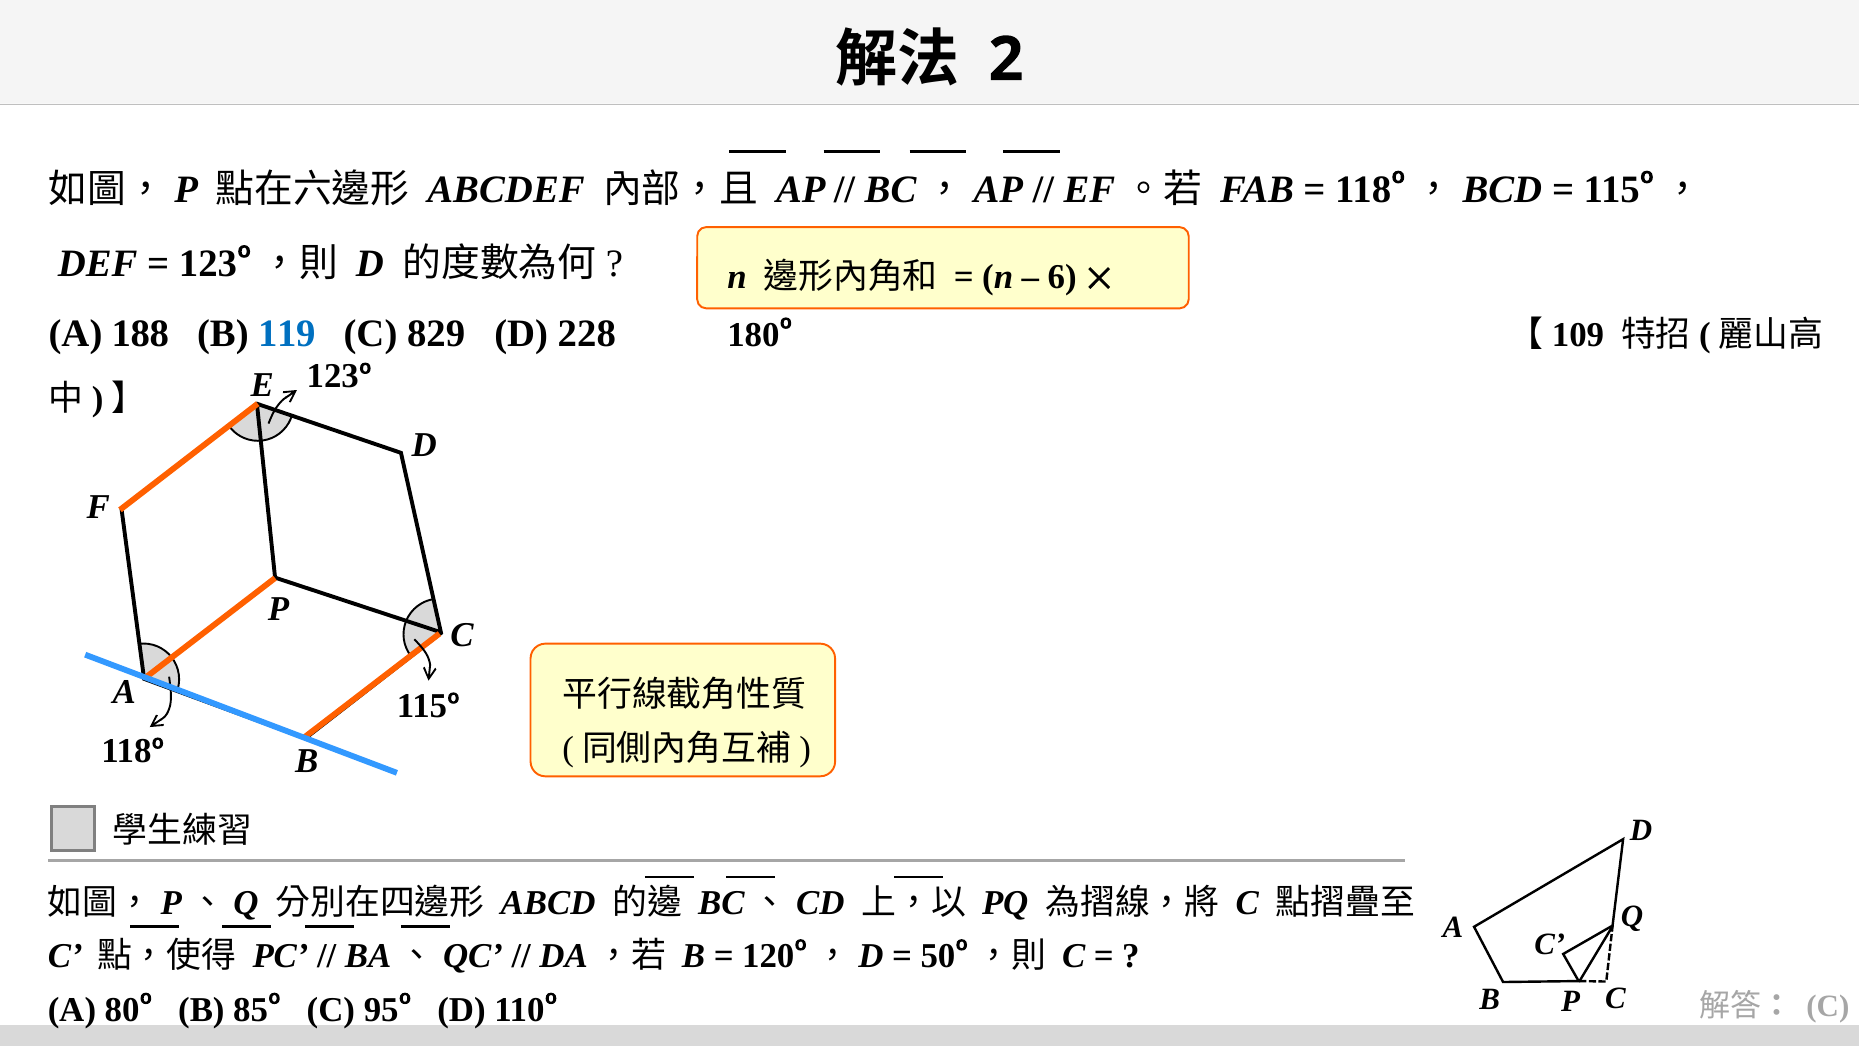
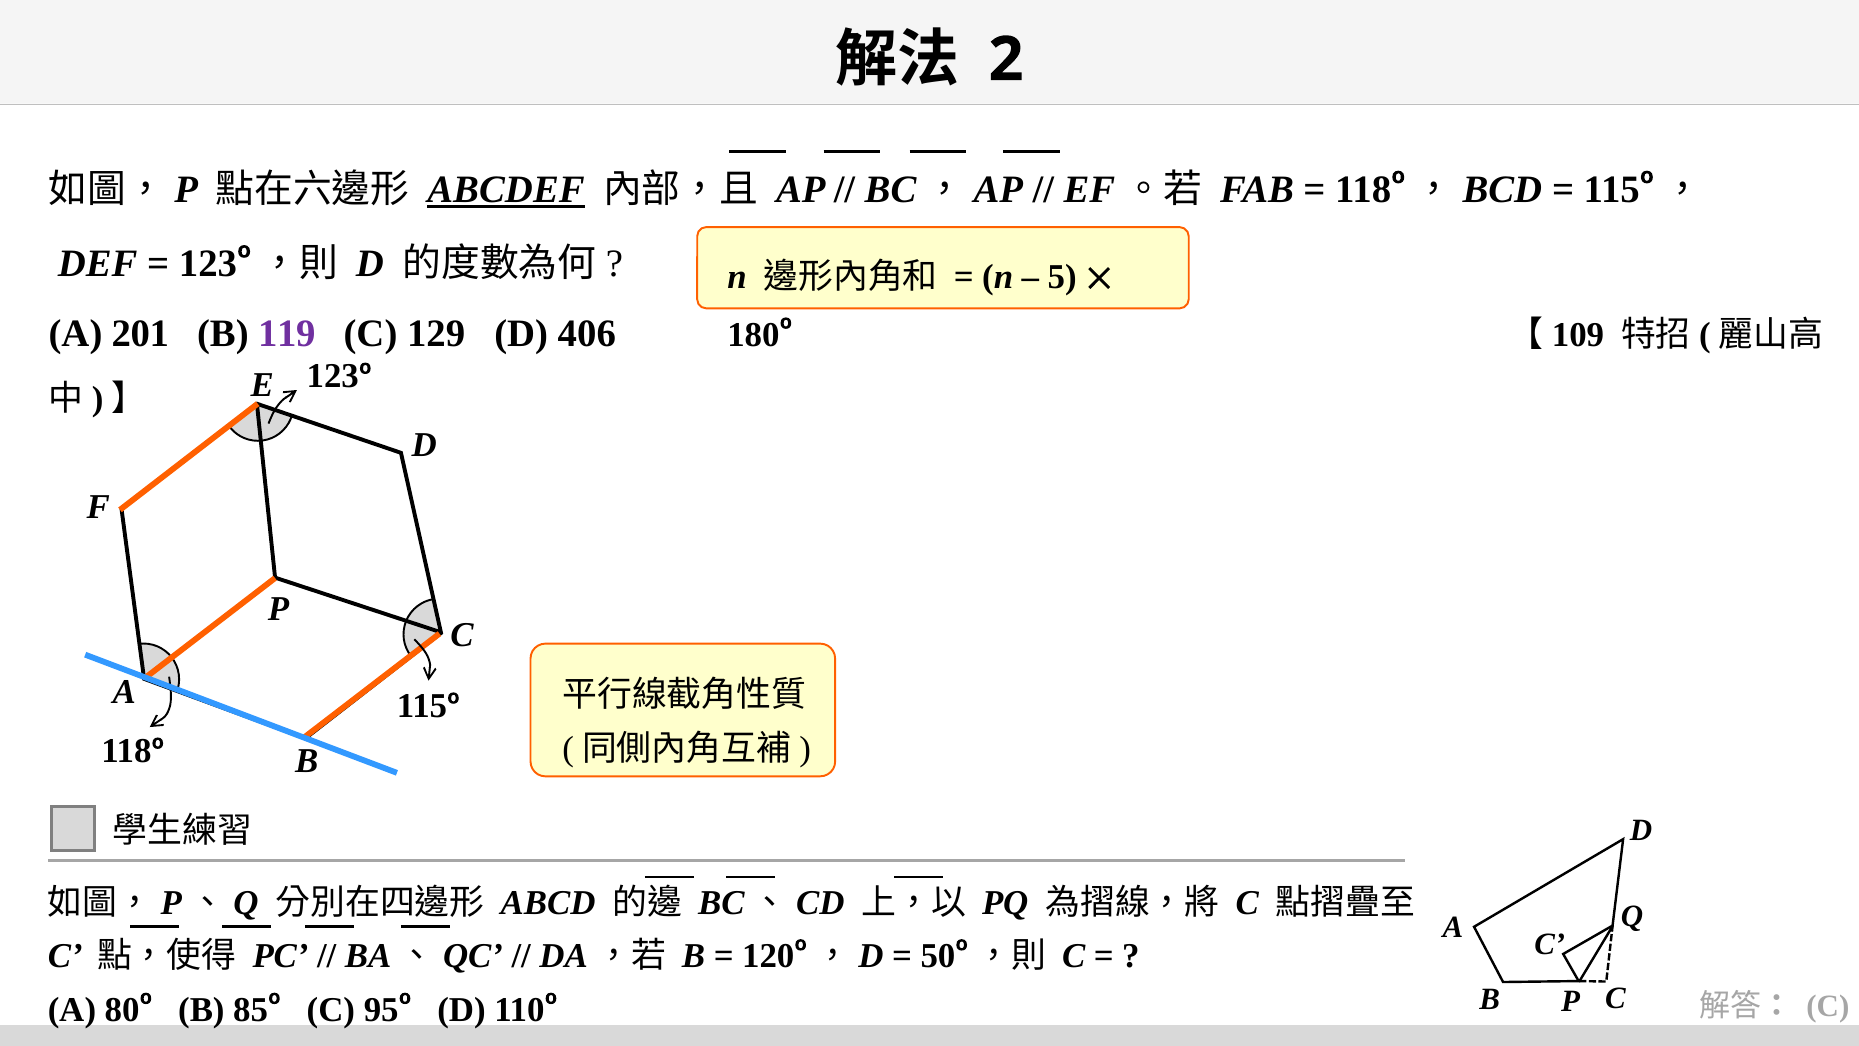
ABCDEF underline: none -> present
6: 6 -> 5
188: 188 -> 201
119 colour: blue -> purple
829: 829 -> 129
228: 228 -> 406
